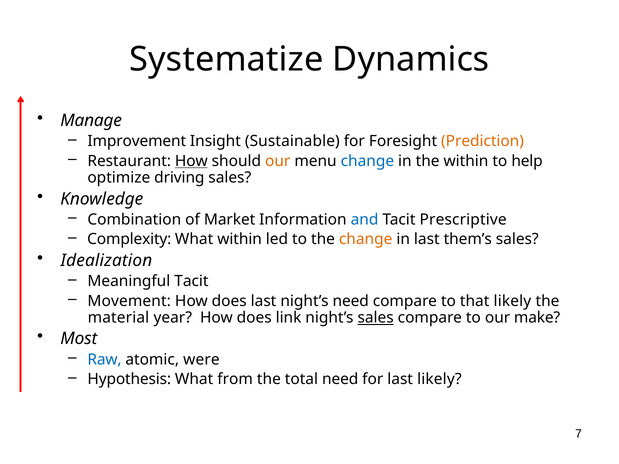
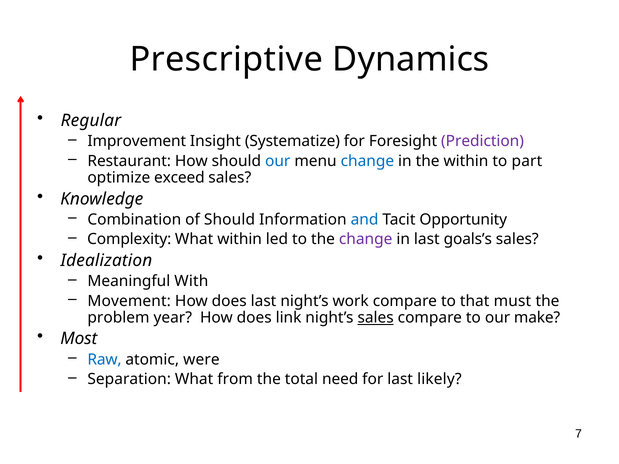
Systematize: Systematize -> Prescriptive
Manage: Manage -> Regular
Sustainable: Sustainable -> Systematize
Prediction colour: orange -> purple
How at (191, 161) underline: present -> none
our at (278, 161) colour: orange -> blue
help: help -> part
driving: driving -> exceed
of Market: Market -> Should
Prescriptive: Prescriptive -> Opportunity
change at (366, 240) colour: orange -> purple
them’s: them’s -> goals’s
Meaningful Tacit: Tacit -> With
night’s need: need -> work
that likely: likely -> must
material: material -> problem
Hypothesis: Hypothesis -> Separation
